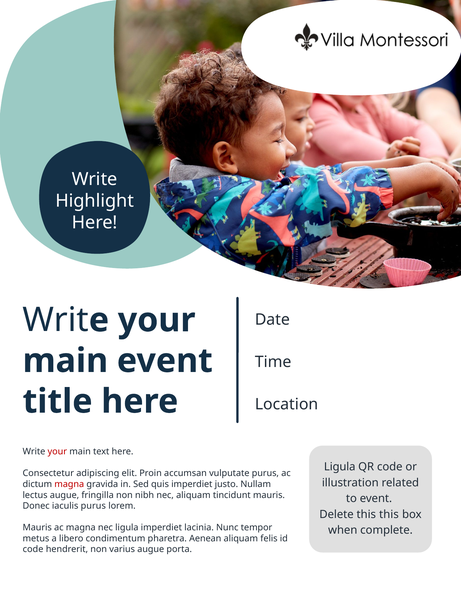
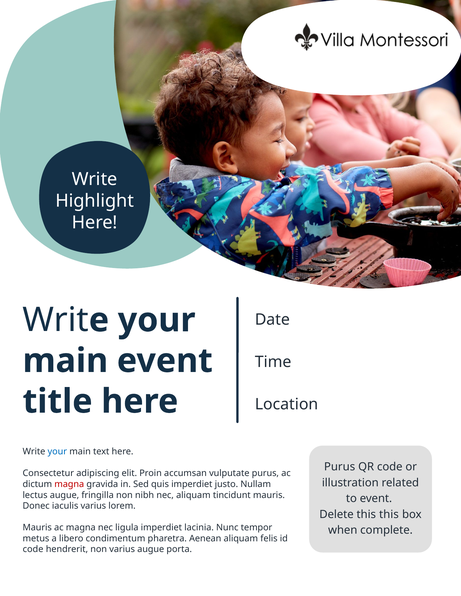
your at (57, 452) colour: red -> blue
Ligula at (340, 467): Ligula -> Purus
iaculis purus: purus -> varius
